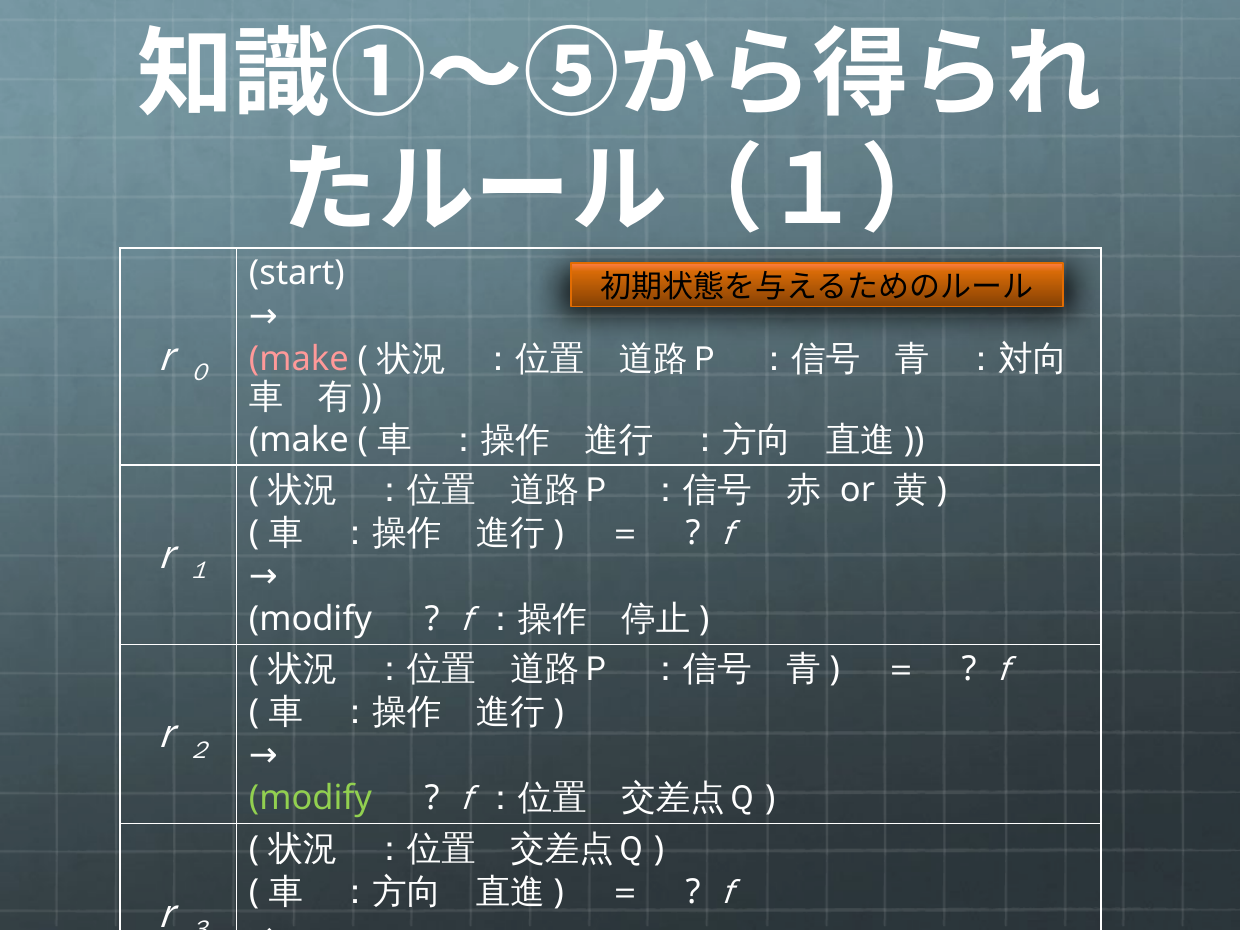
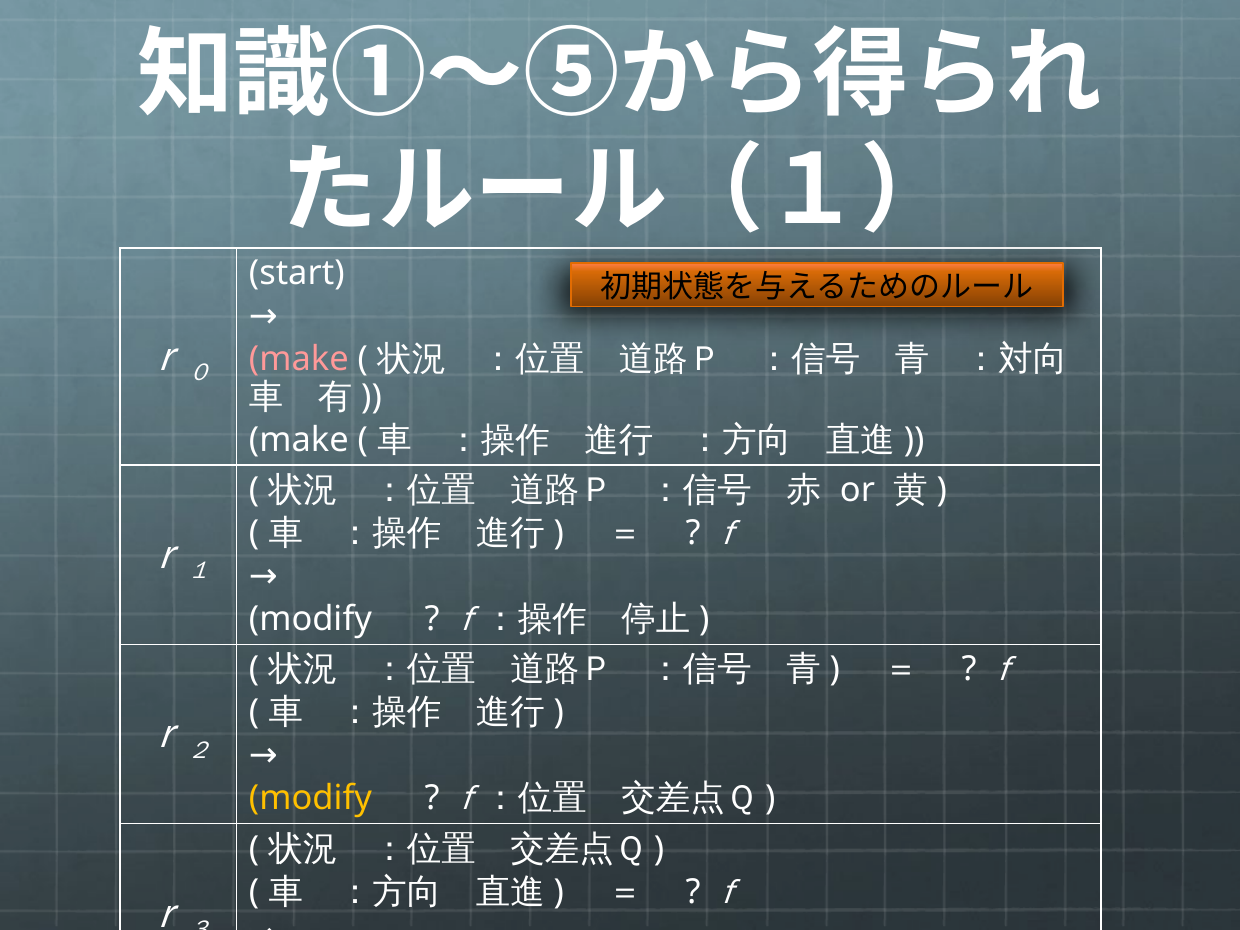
modify at (310, 798) colour: light green -> yellow
